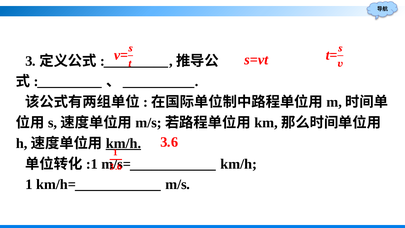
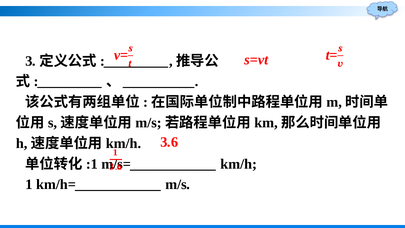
km/h at (123, 143) underline: present -> none
